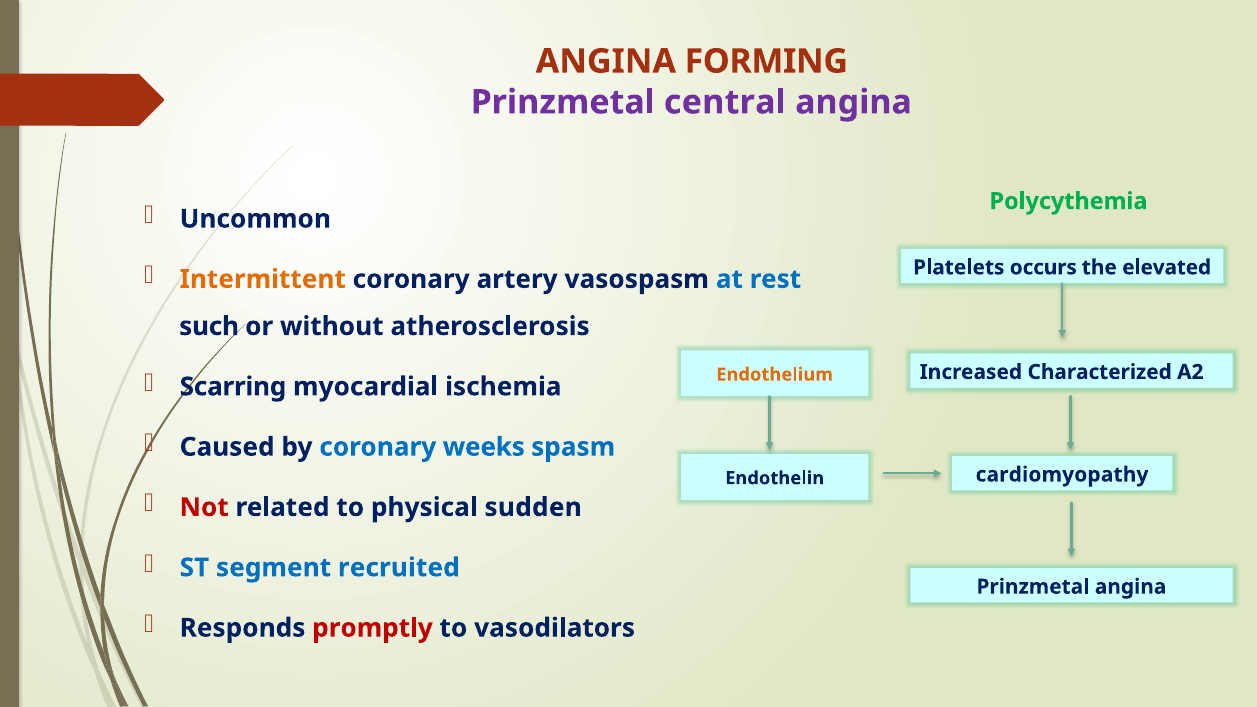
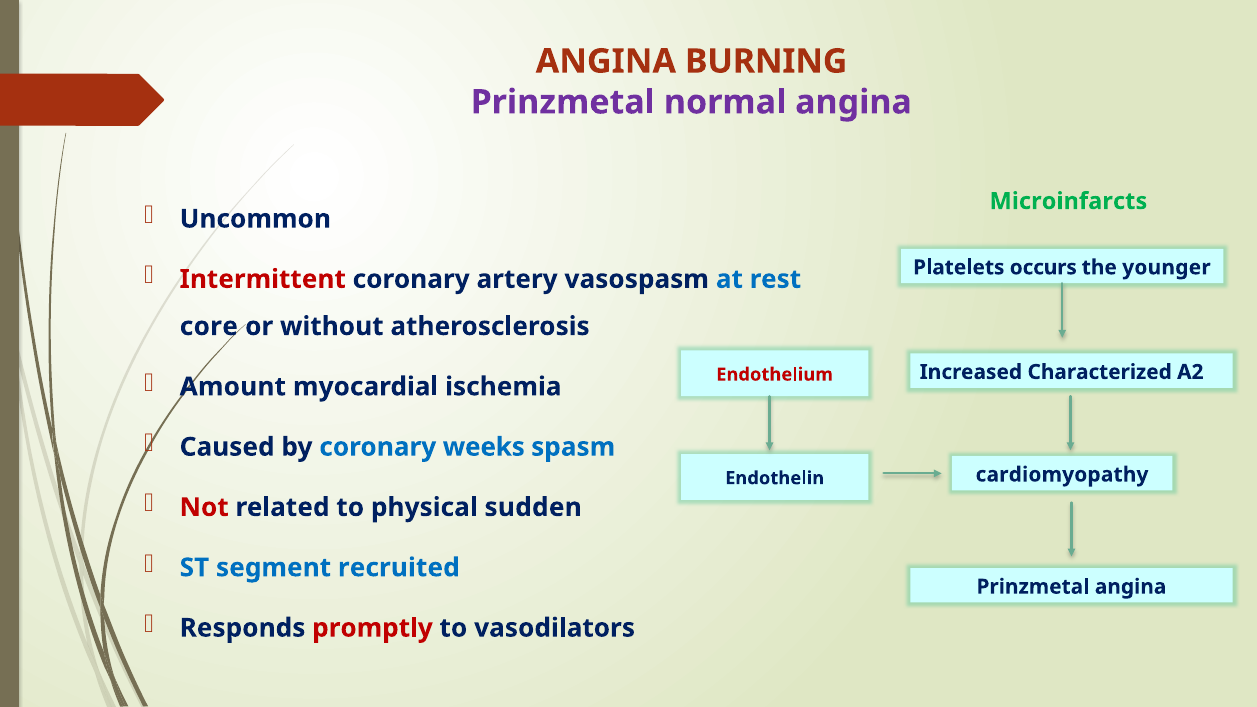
FORMING: FORMING -> BURNING
central: central -> normal
Polycythemia: Polycythemia -> Microinfarcts
elevated: elevated -> younger
Intermittent colour: orange -> red
such: such -> core
Endothelium colour: orange -> red
Scarring: Scarring -> Amount
